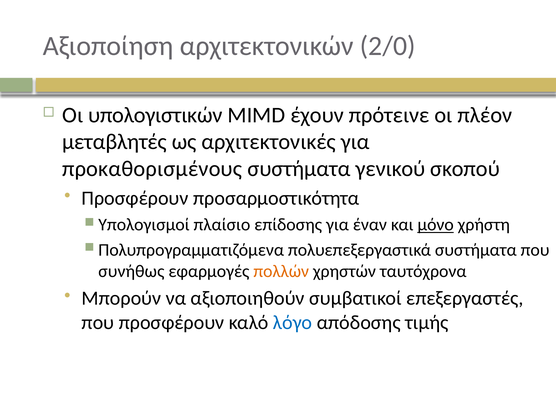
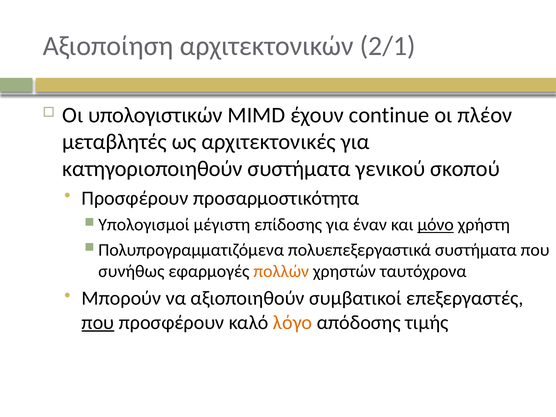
2/0: 2/0 -> 2/1
πρότεινε: πρότεινε -> continue
προκαθορισμένους: προκαθορισμένους -> κατηγοριοποιηθούν
πλαίσιο: πλαίσιο -> μέγιστη
που at (98, 322) underline: none -> present
λόγο colour: blue -> orange
